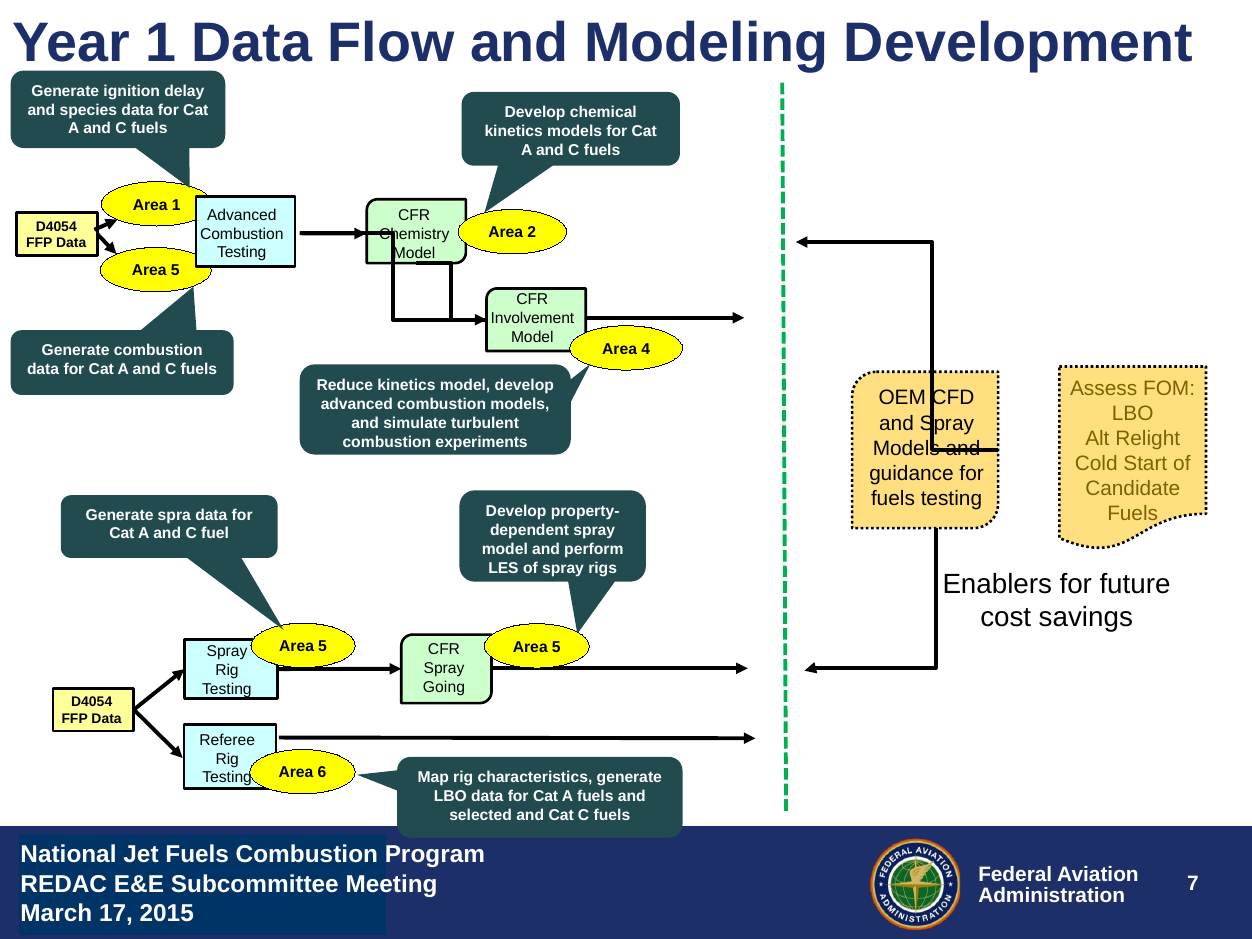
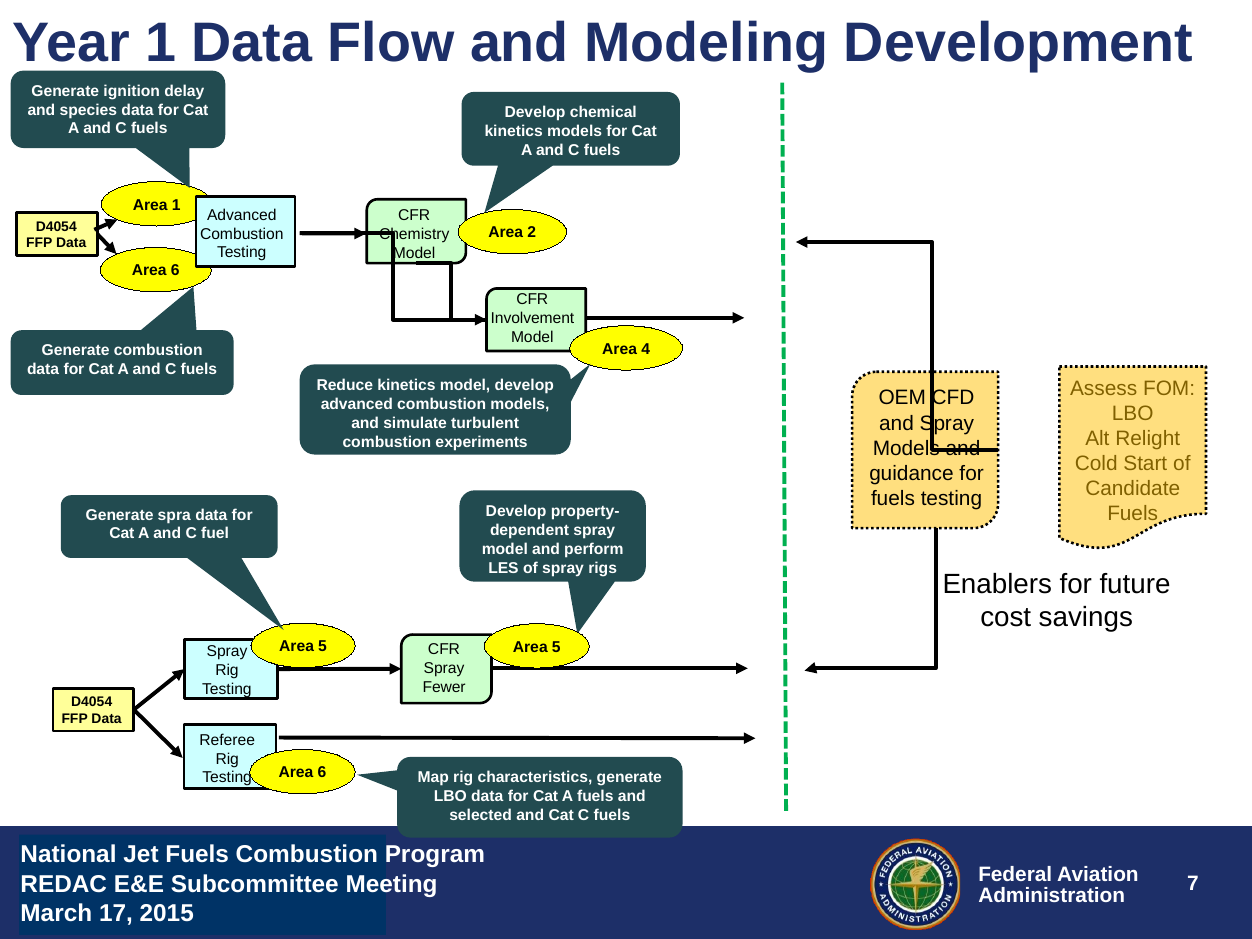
5 at (175, 271): 5 -> 6
Going: Going -> Fewer
